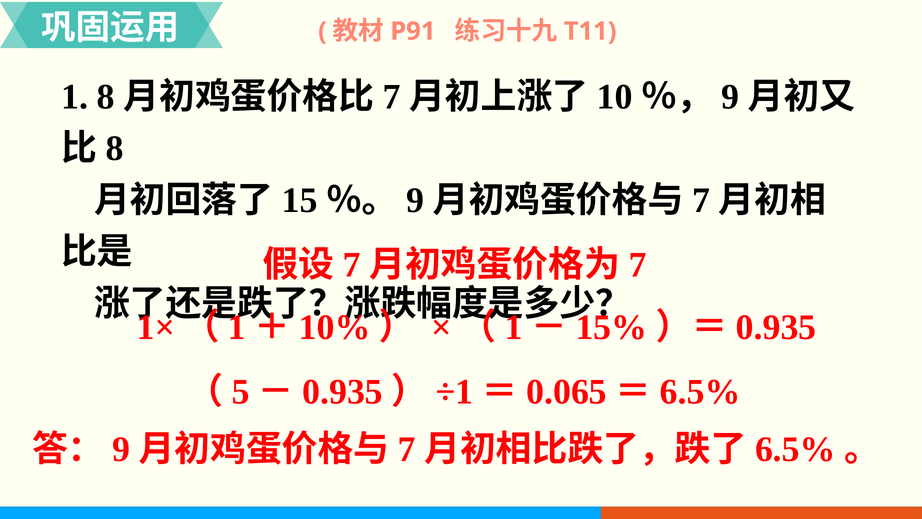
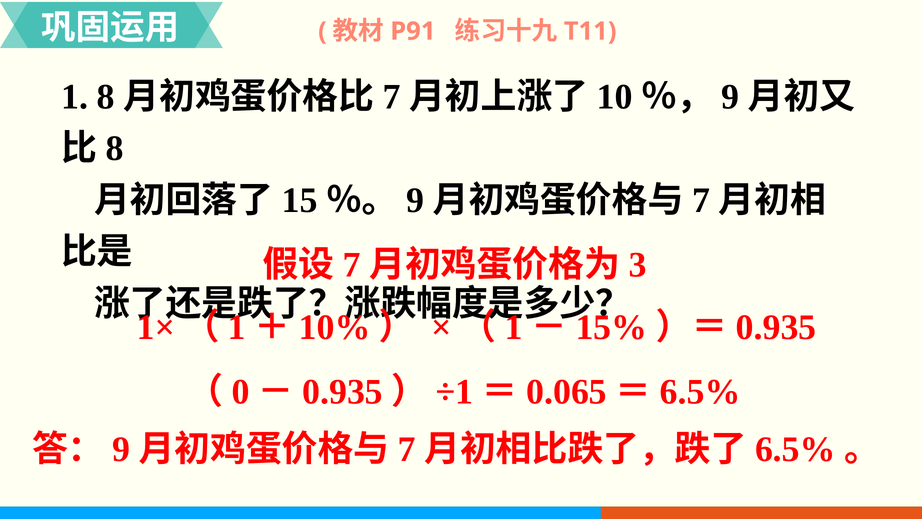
7 at (637, 265): 7 -> 3
5: 5 -> 0
